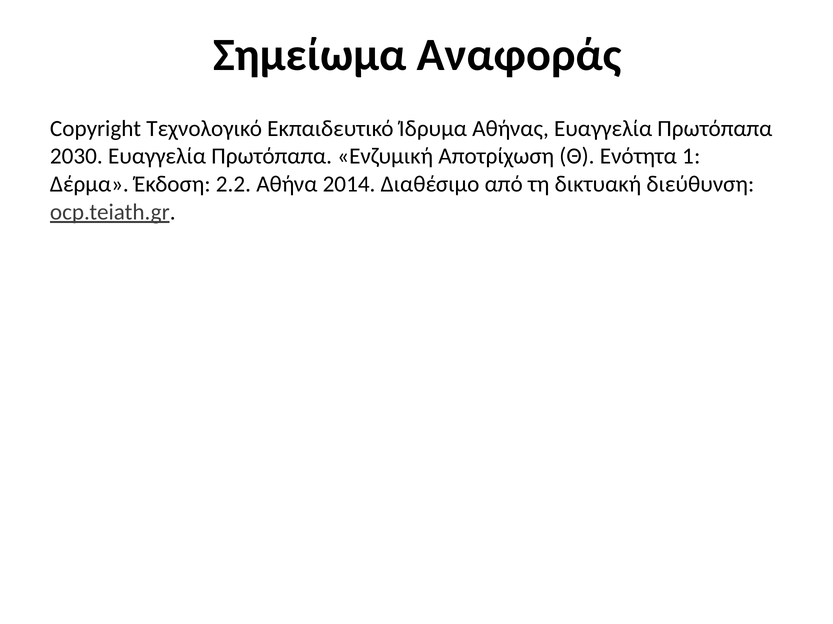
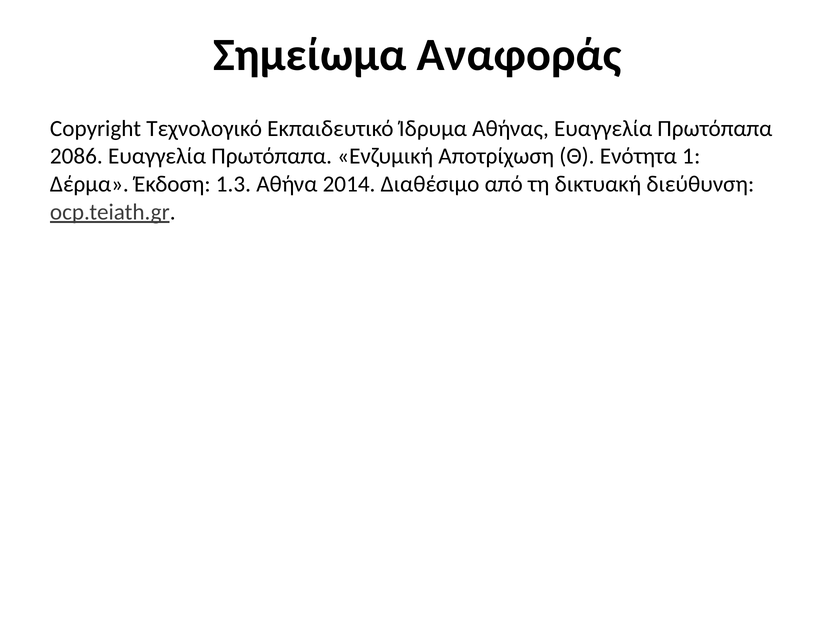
2030: 2030 -> 2086
2.2: 2.2 -> 1.3
